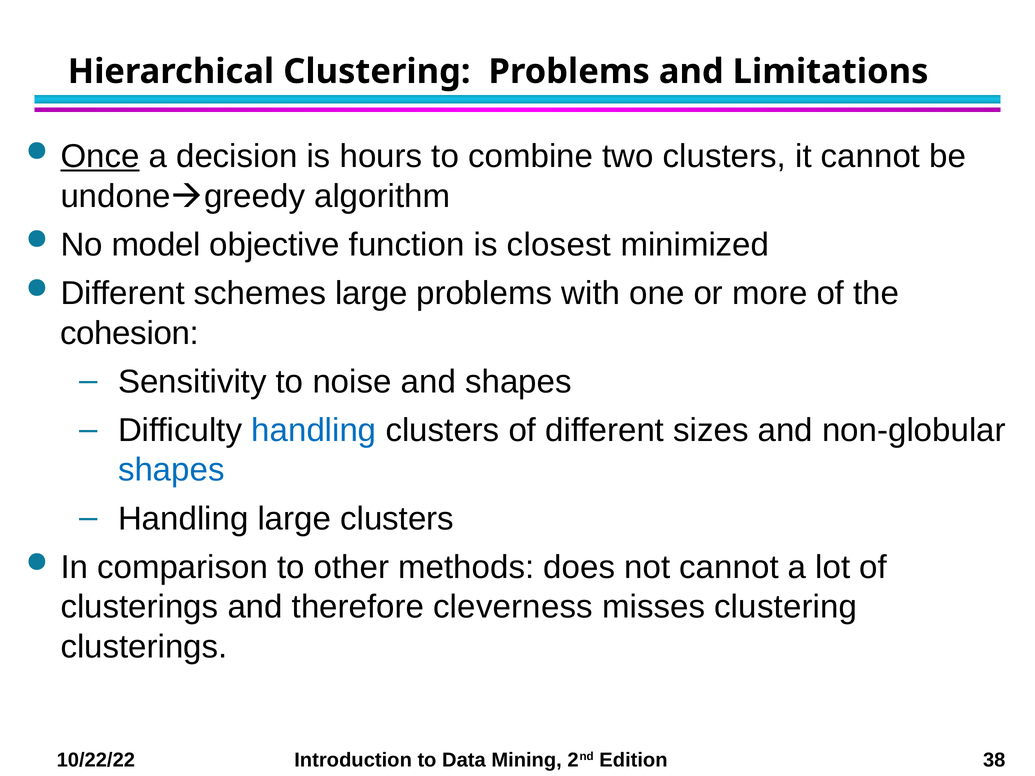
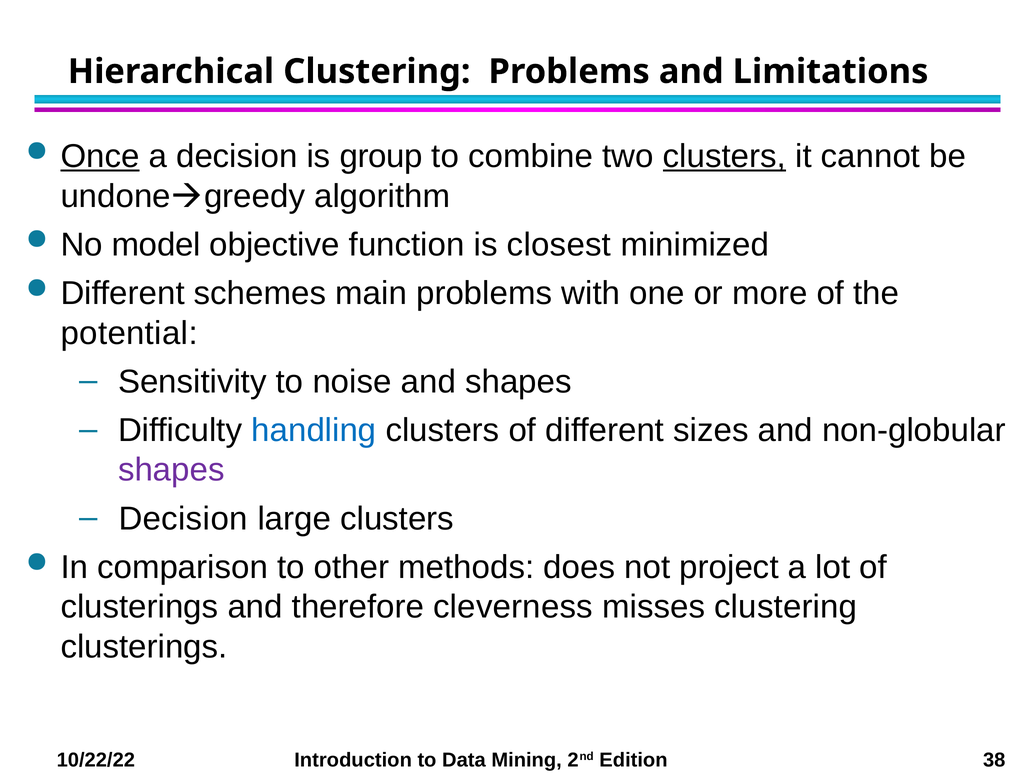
hours: hours -> group
clusters at (724, 157) underline: none -> present
schemes large: large -> main
cohesion: cohesion -> potential
shapes at (171, 470) colour: blue -> purple
Handling at (183, 519): Handling -> Decision
not cannot: cannot -> project
